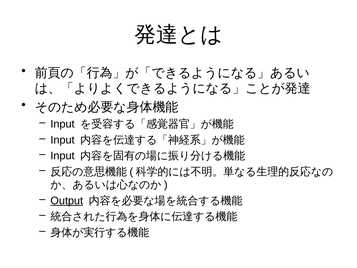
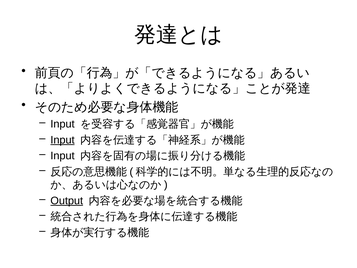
Input at (63, 140) underline: none -> present
